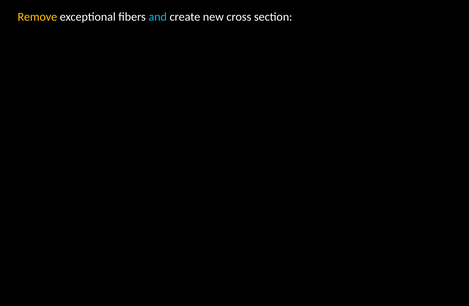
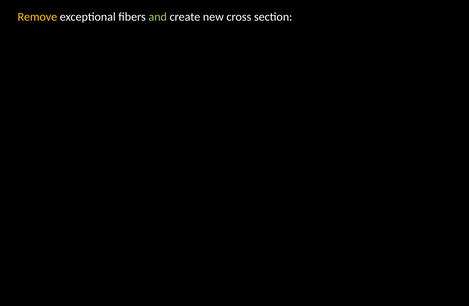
and colour: light blue -> light green
